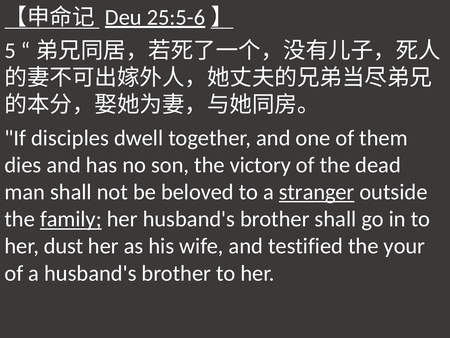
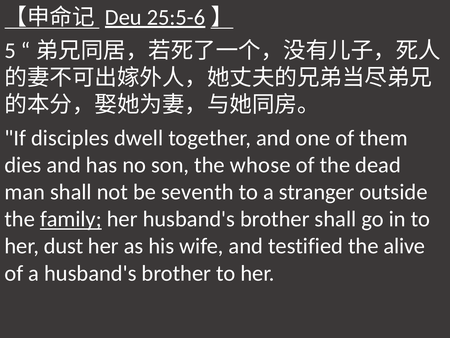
victory: victory -> whose
beloved: beloved -> seventh
stranger underline: present -> none
your: your -> alive
